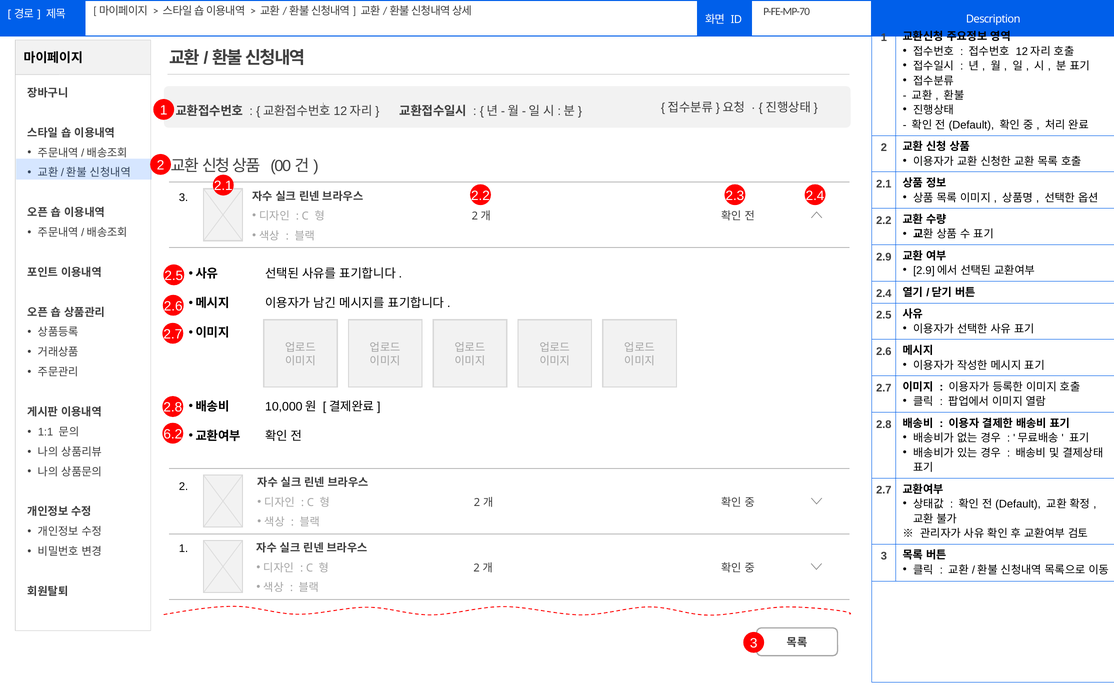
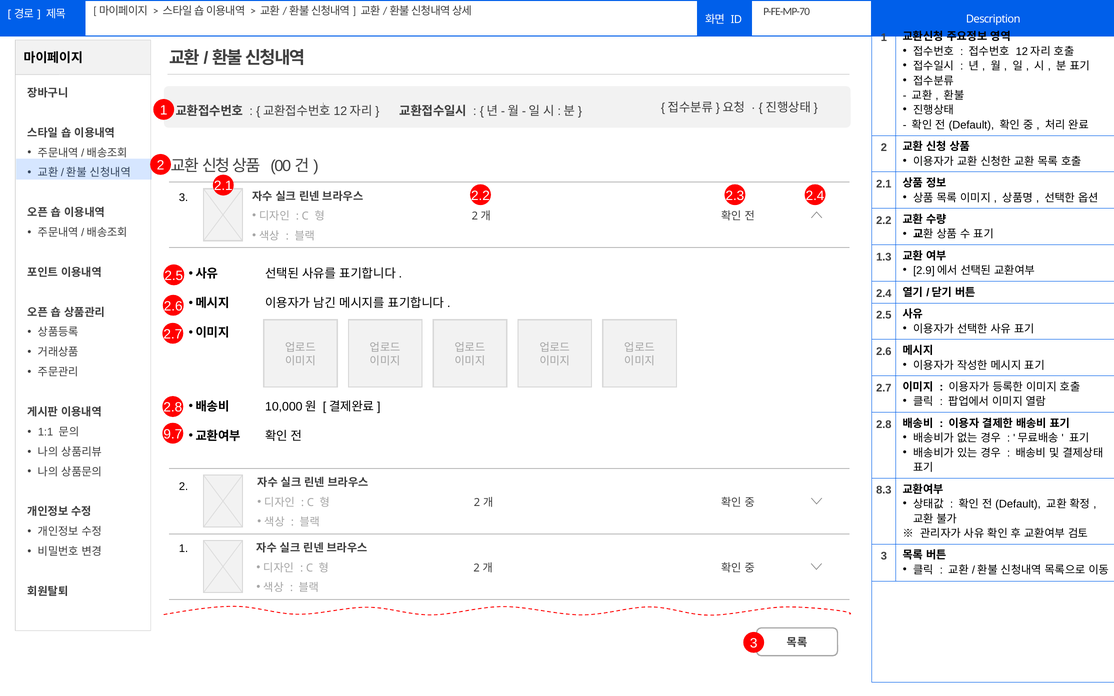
2.9: 2.9 -> 1.3
6.2: 6.2 -> 9.7
2.7 at (884, 490): 2.7 -> 8.3
